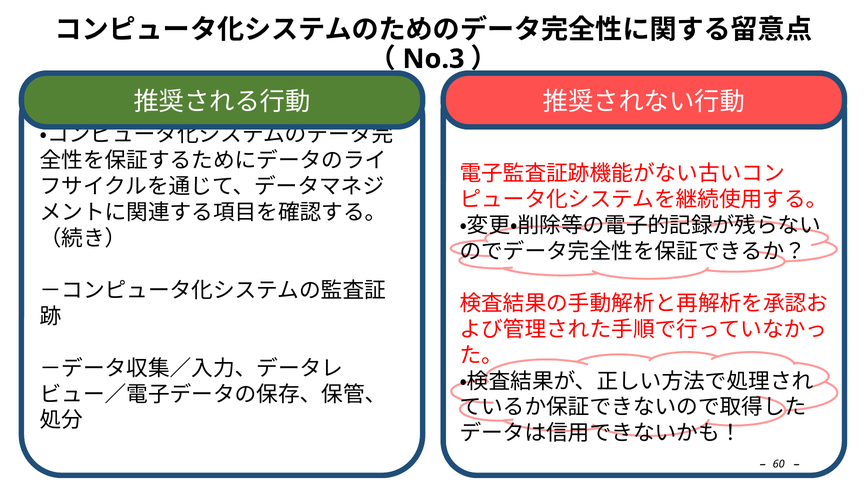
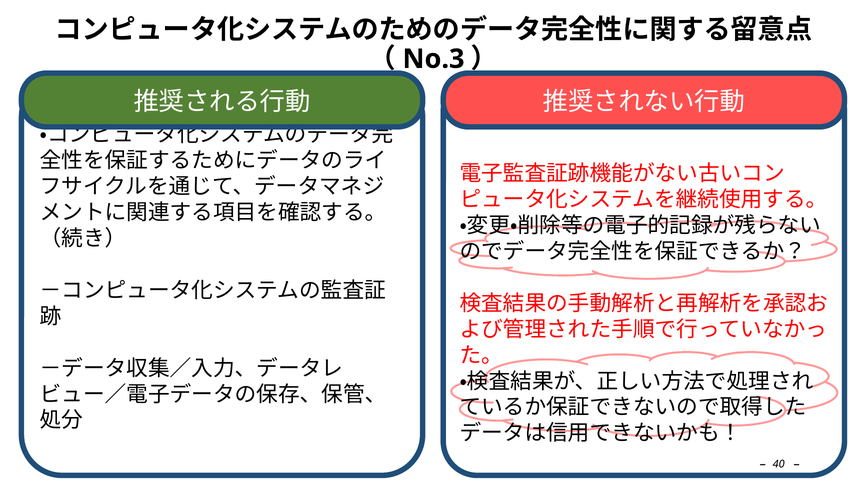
60: 60 -> 40
